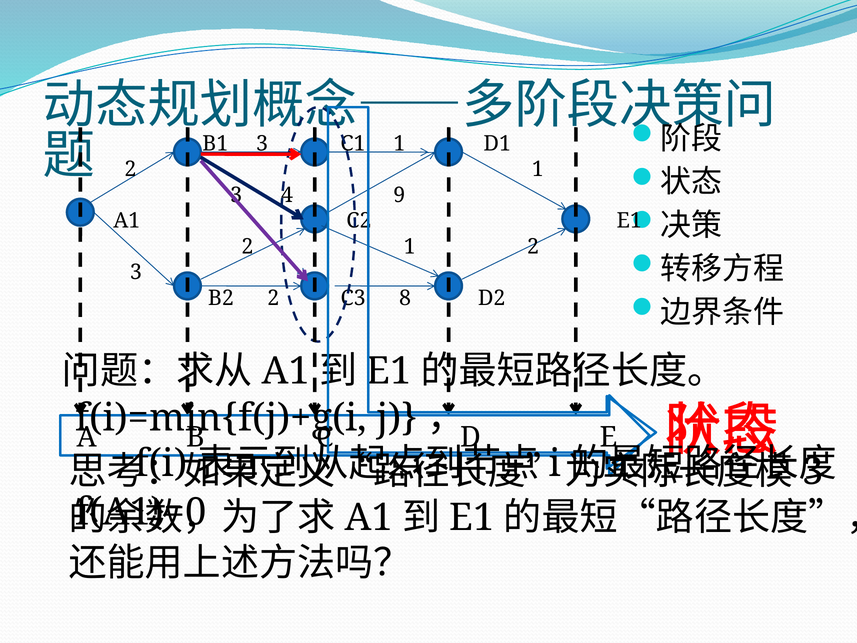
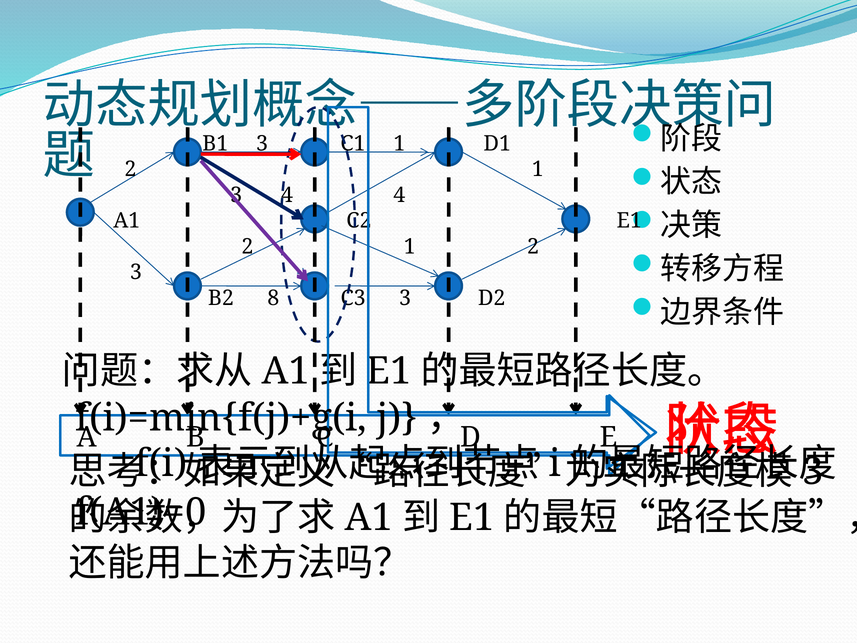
9 at (399, 195): 9 -> 4
B2 2: 2 -> 8
C3 8: 8 -> 3
